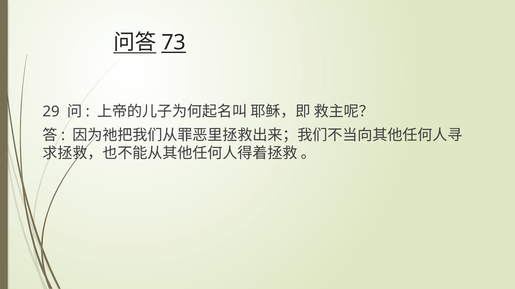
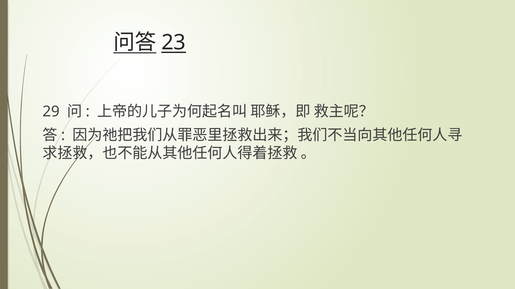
73: 73 -> 23
